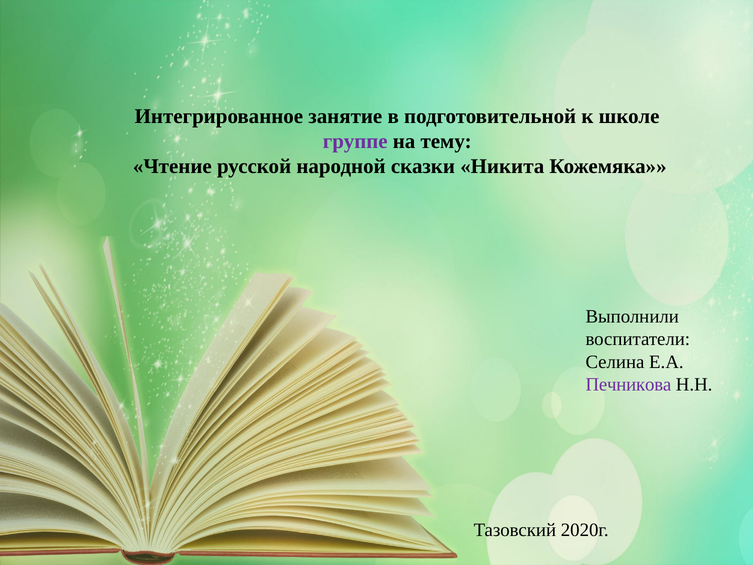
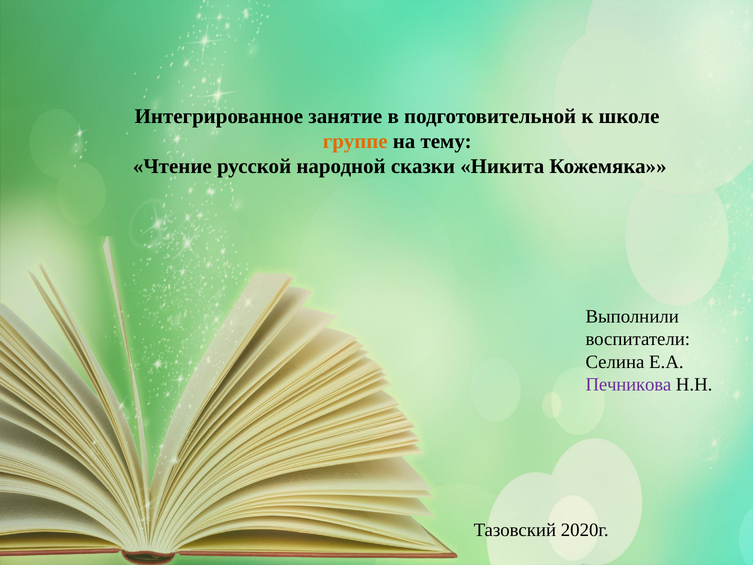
группе colour: purple -> orange
